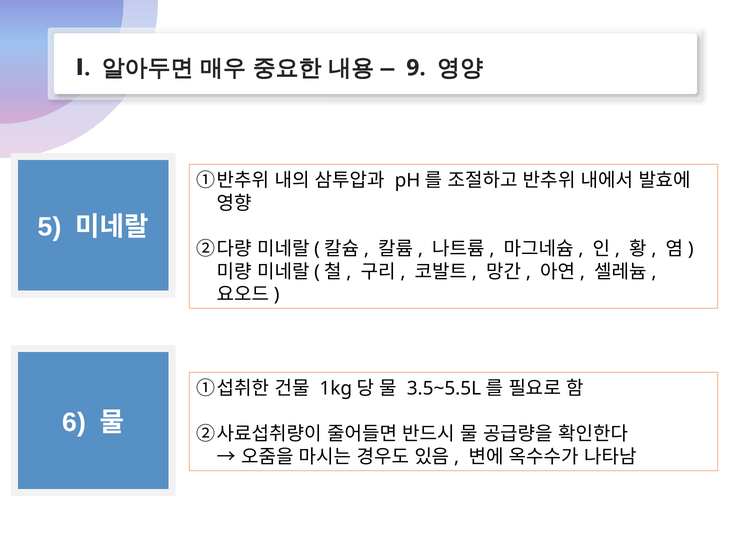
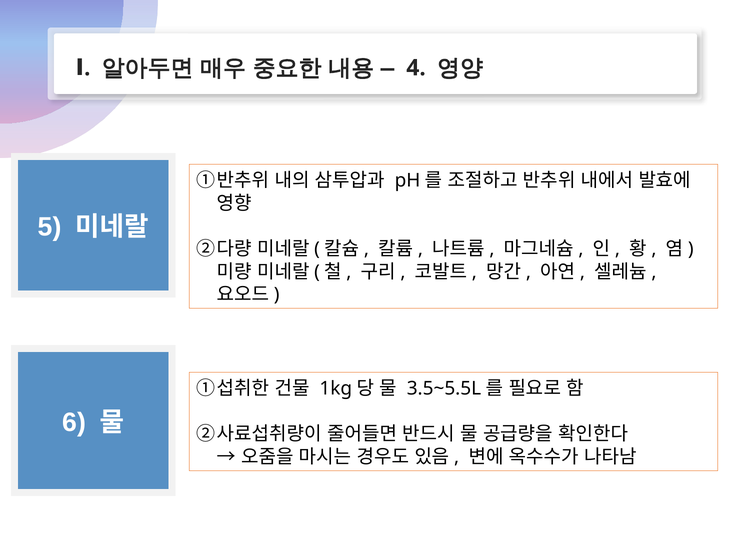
9: 9 -> 4
